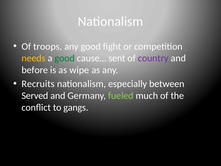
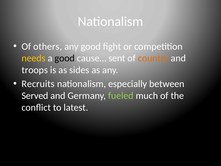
troops: troops -> others
good at (65, 58) colour: green -> black
country colour: purple -> orange
before: before -> troops
wipe: wipe -> sides
gangs: gangs -> latest
